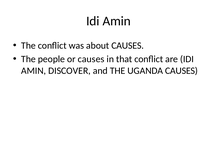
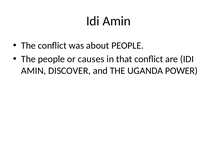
about CAUSES: CAUSES -> PEOPLE
UGANDA CAUSES: CAUSES -> POWER
